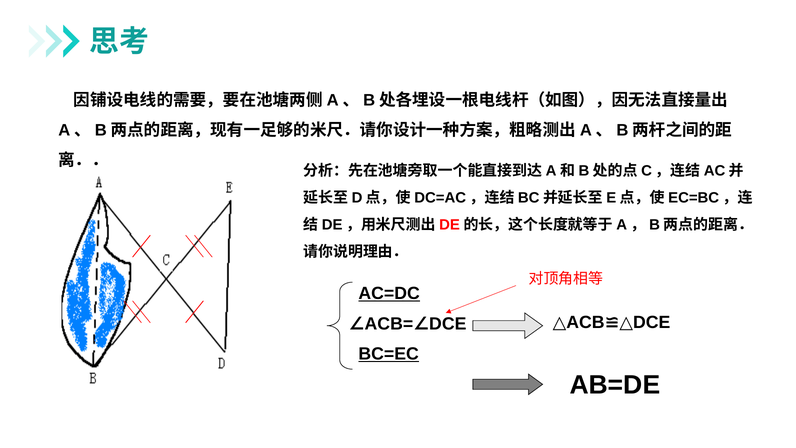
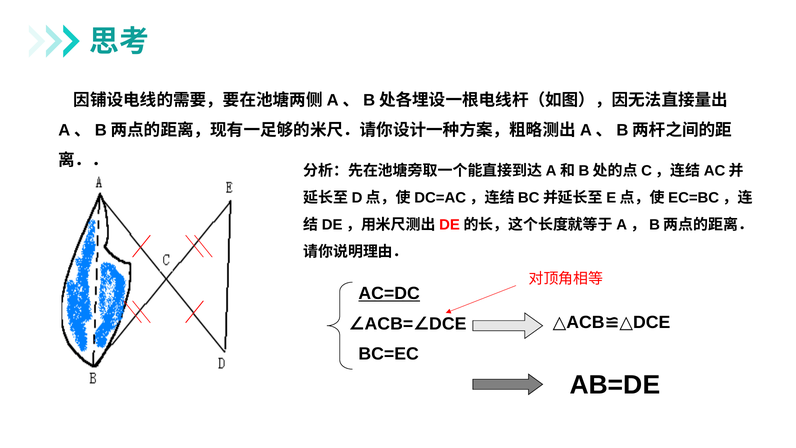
BC=EC underline: present -> none
